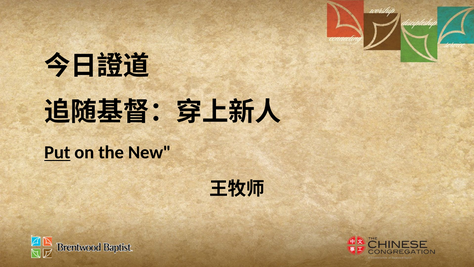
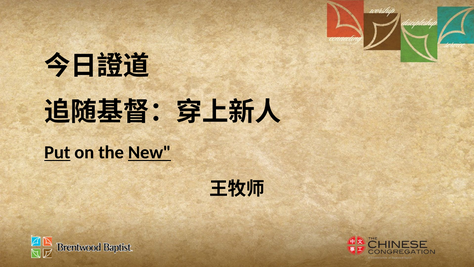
New underline: none -> present
